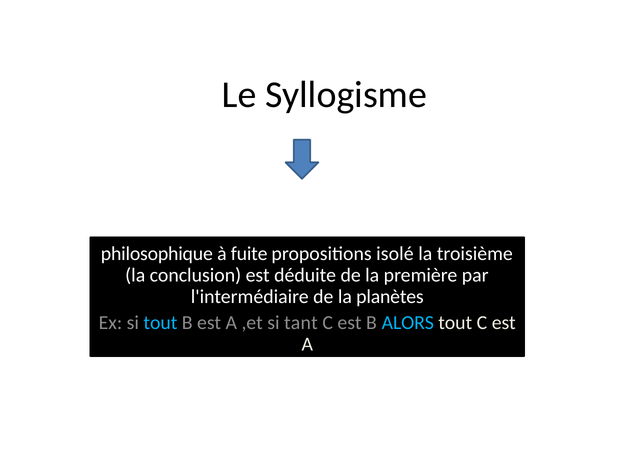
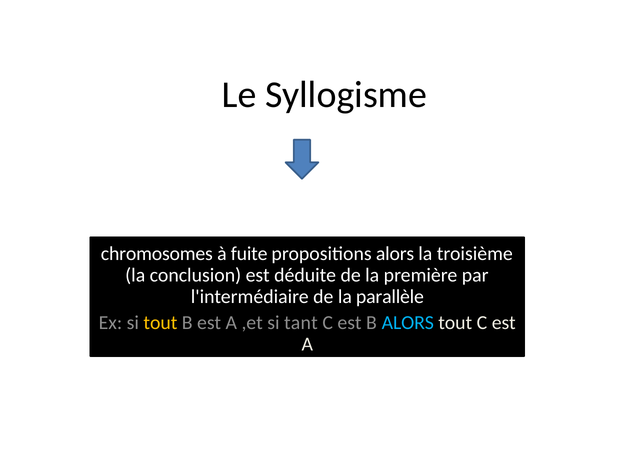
philosophique: philosophique -> chromosomes
propositions isolé: isolé -> alors
planètes: planètes -> parallèle
tout at (160, 323) colour: light blue -> yellow
